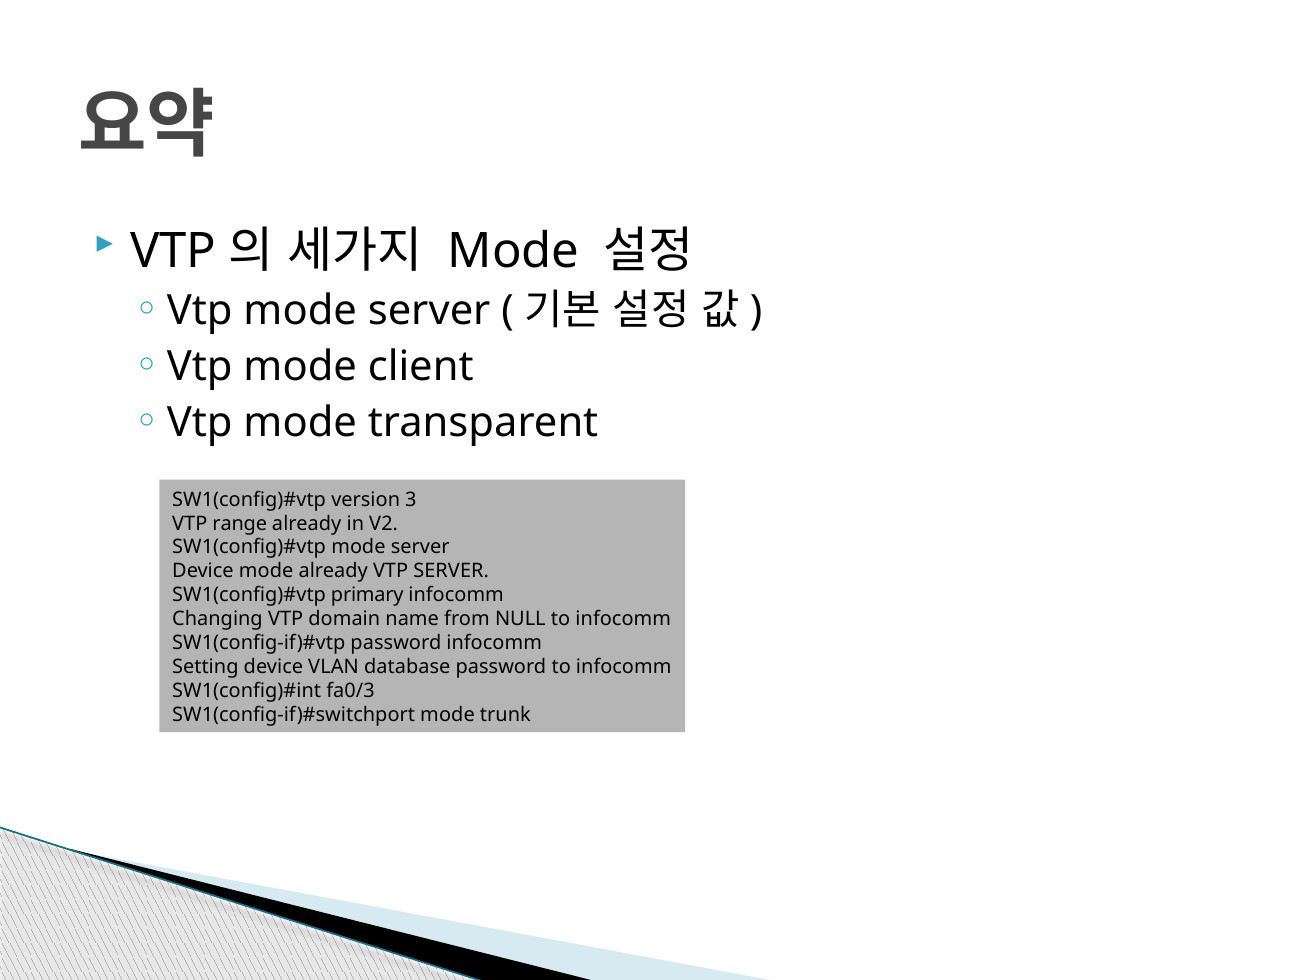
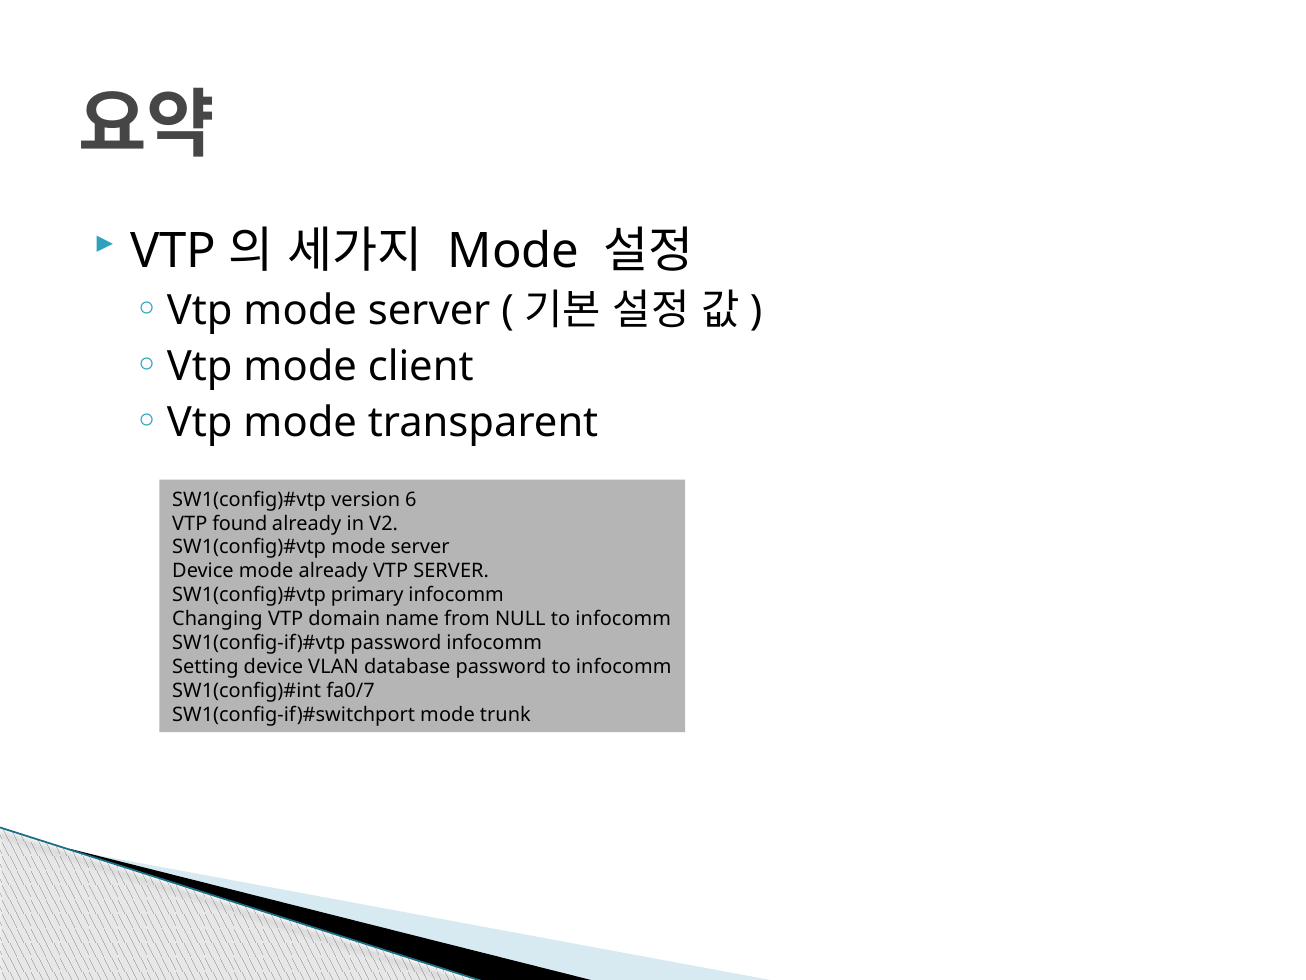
3: 3 -> 6
range: range -> found
fa0/3: fa0/3 -> fa0/7
